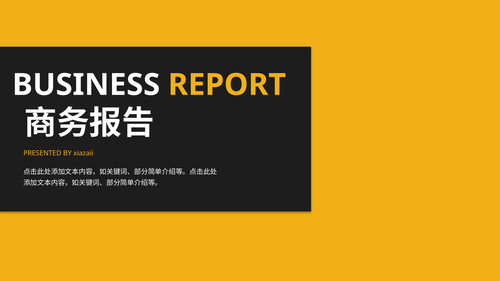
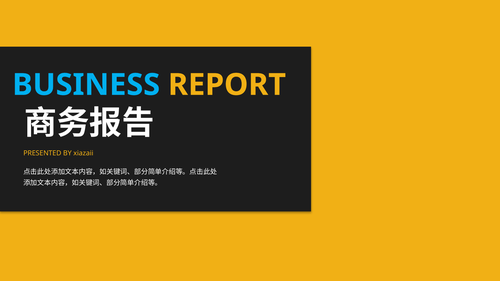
BUSINESS colour: white -> light blue
